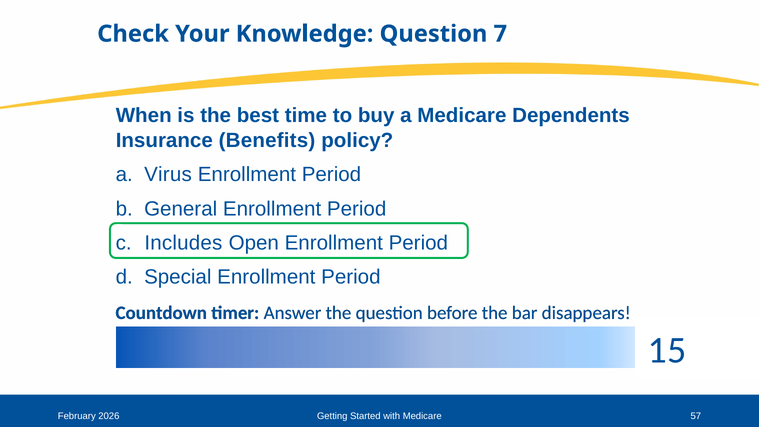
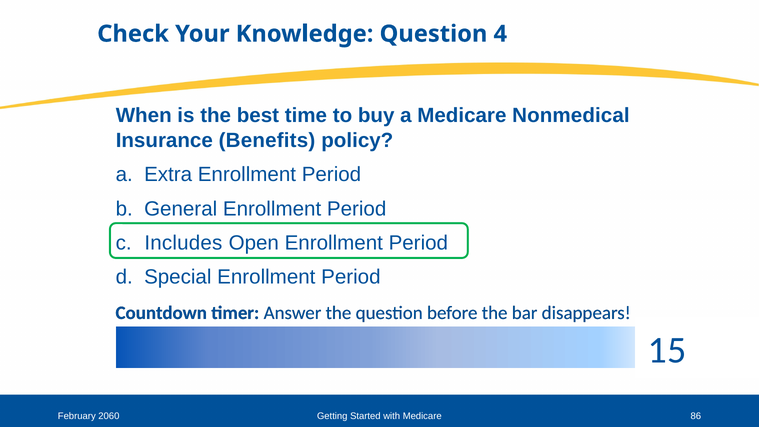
7: 7 -> 4
Dependents: Dependents -> Nonmedical
Virus: Virus -> Extra
2026: 2026 -> 2060
57: 57 -> 86
